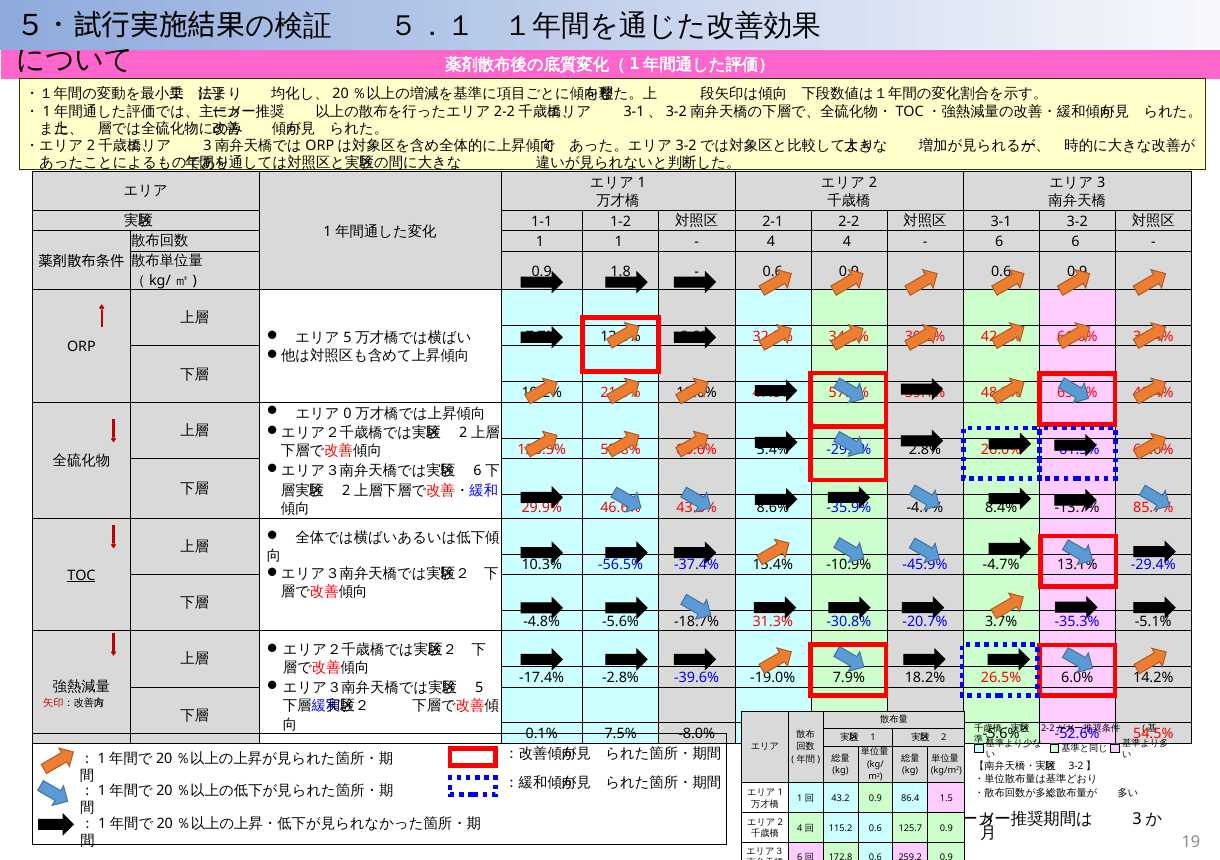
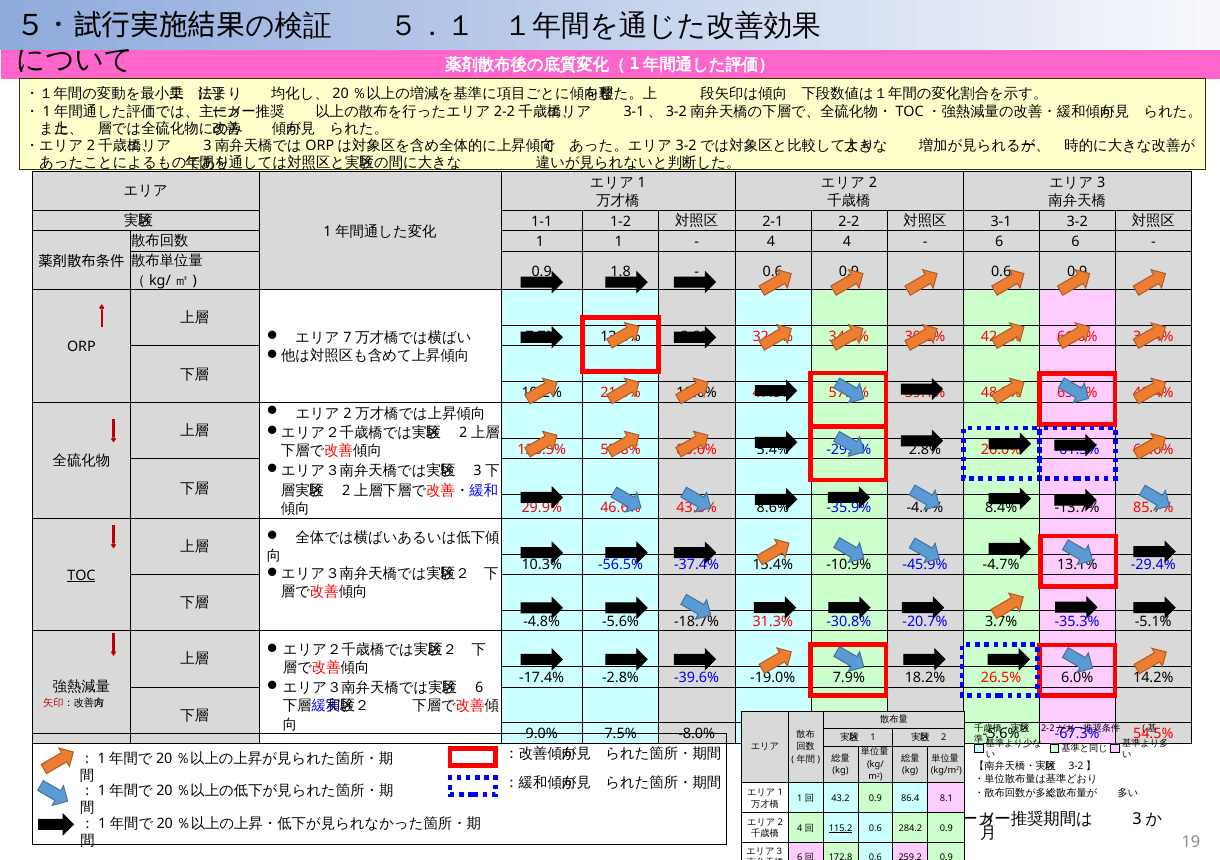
5 at (347, 338): 5 -> 7
0 at (347, 413): 0 -> 2
6 at (478, 471): 6 -> 3
5 at (479, 688): 5 -> 6
0.1%: 0.1% -> 9.0%
-52.6%: -52.6% -> -67.3%
1.5: 1.5 -> 8.1
115.2 underline: none -> present
125.7: 125.7 -> 284.2
